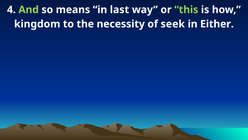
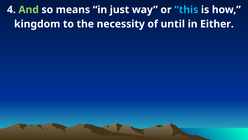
last: last -> just
this colour: light green -> light blue
seek: seek -> until
